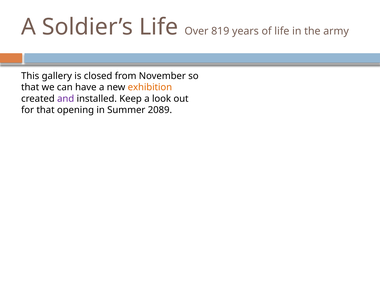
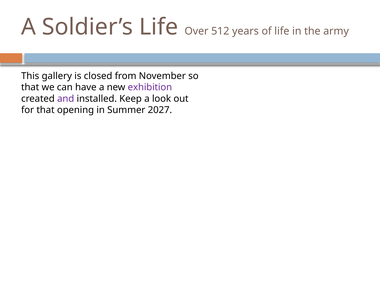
819: 819 -> 512
exhibition colour: orange -> purple
2089: 2089 -> 2027
